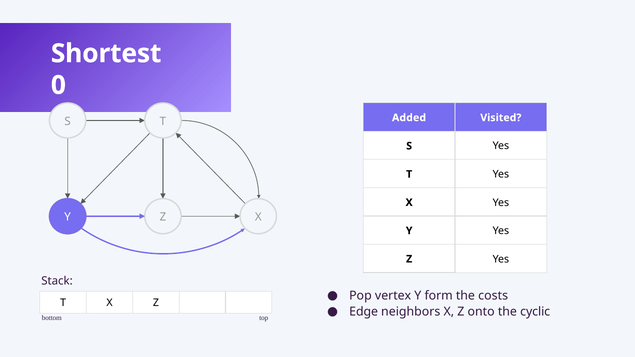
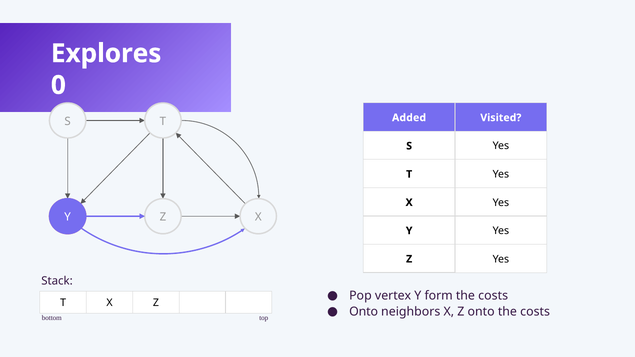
Shortest: Shortest -> Explores
Edge at (364, 312): Edge -> Onto
onto the cyclic: cyclic -> costs
